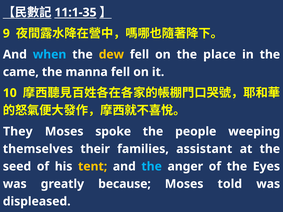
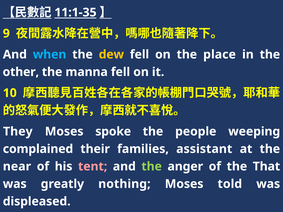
came: came -> other
themselves: themselves -> complained
seed: seed -> near
tent colour: yellow -> pink
the at (152, 167) colour: light blue -> light green
Eyes: Eyes -> That
because: because -> nothing
